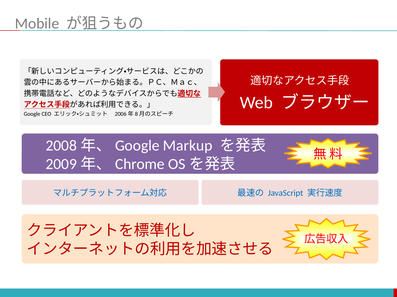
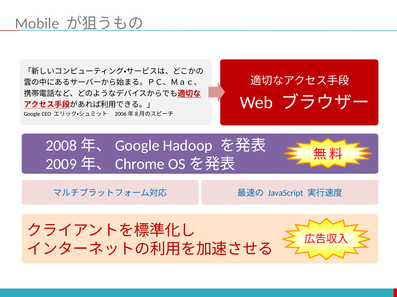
Markup: Markup -> Hadoop
